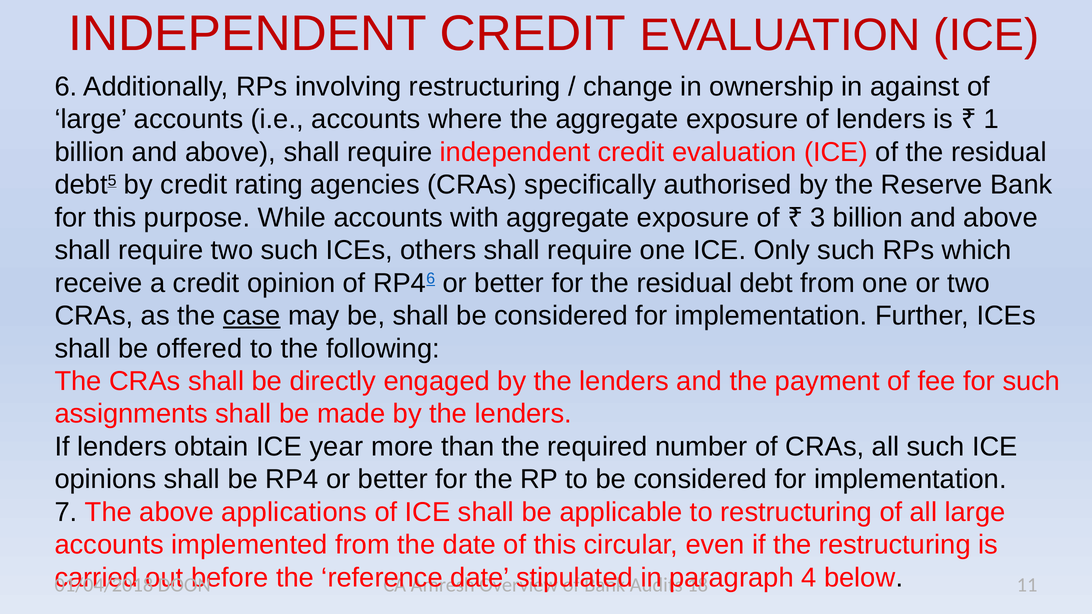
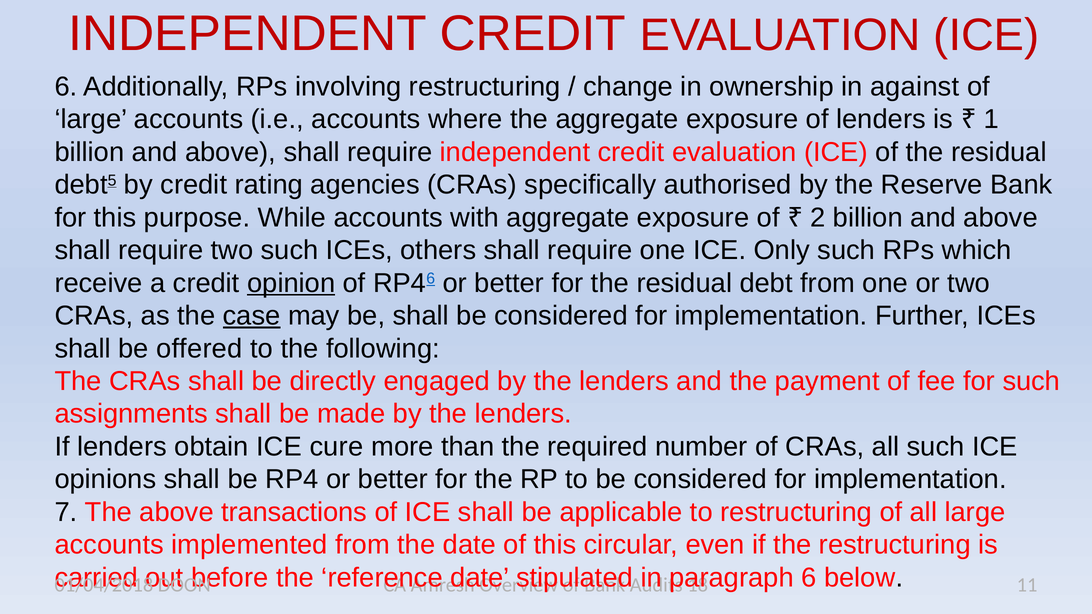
3: 3 -> 2
opinion underline: none -> present
year: year -> cure
applications: applications -> transactions
4 at (809, 578): 4 -> 6
